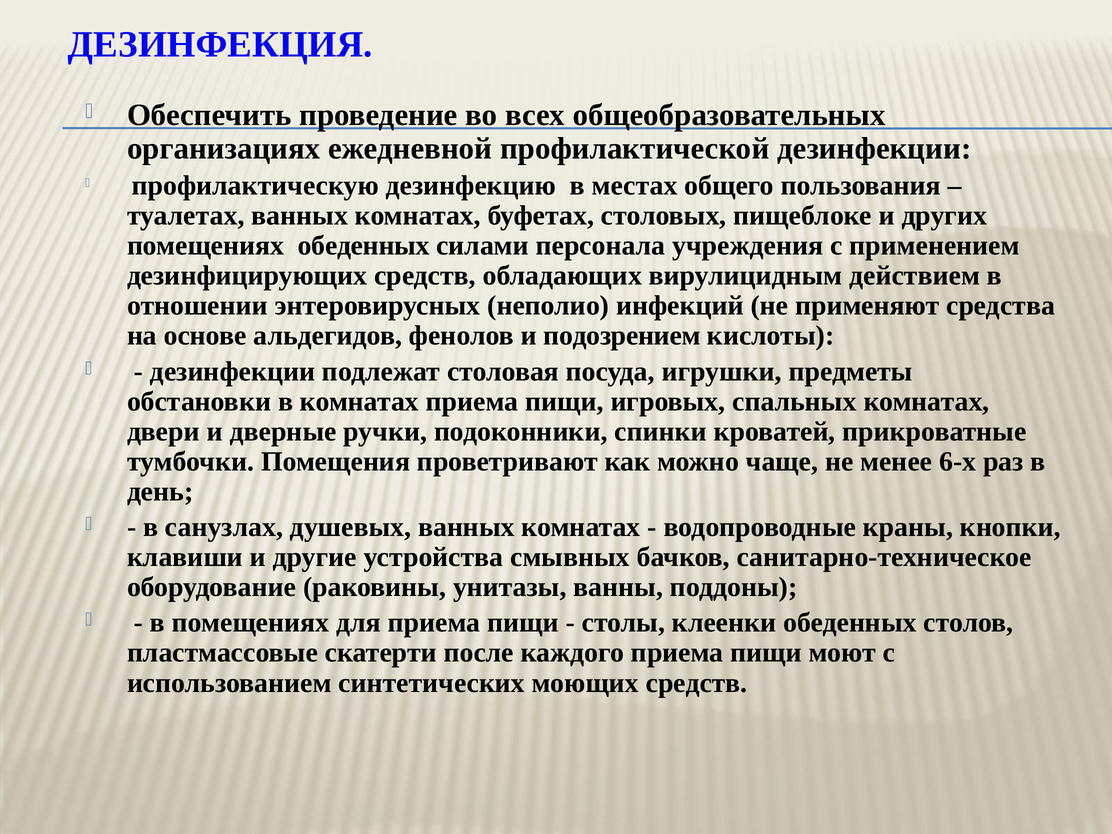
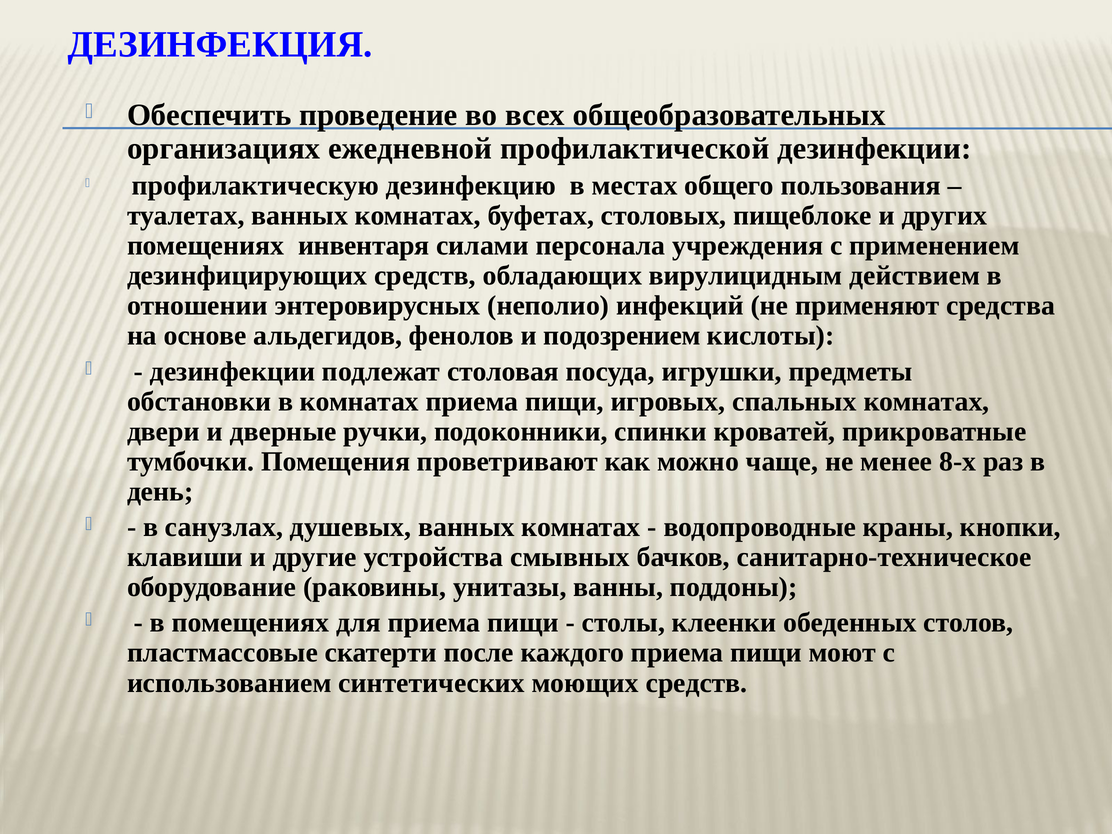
помещениях обеденных: обеденных -> инвентаря
6-х: 6-х -> 8-х
